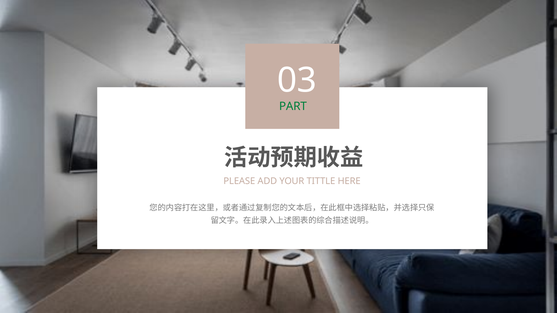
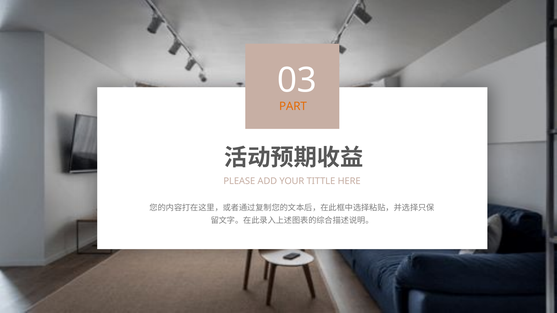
PART colour: green -> orange
